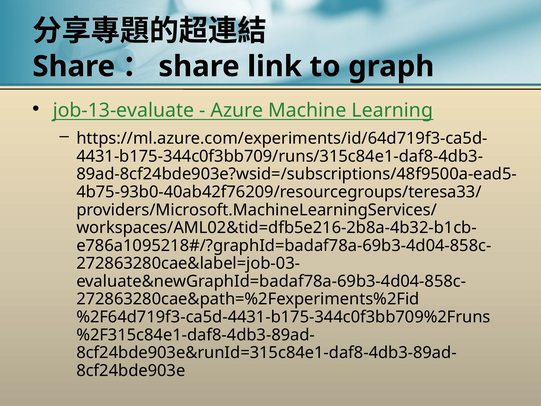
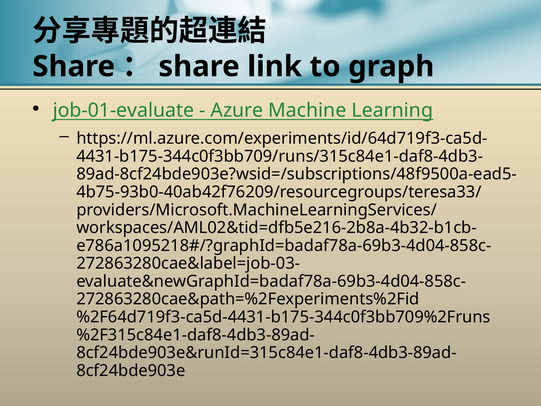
job-13-evaluate: job-13-evaluate -> job-01-evaluate
